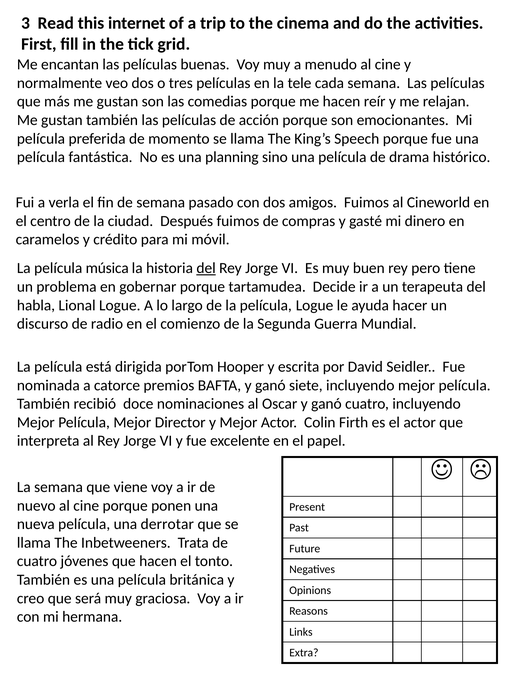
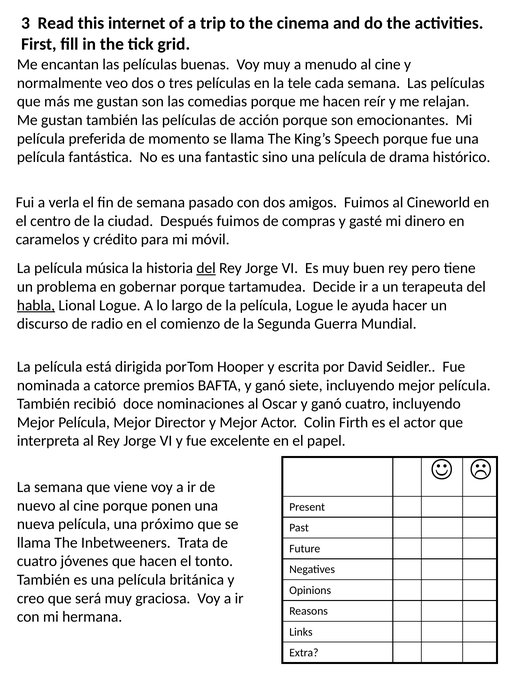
planning: planning -> fantastic
habla underline: none -> present
derrotar: derrotar -> próximo
